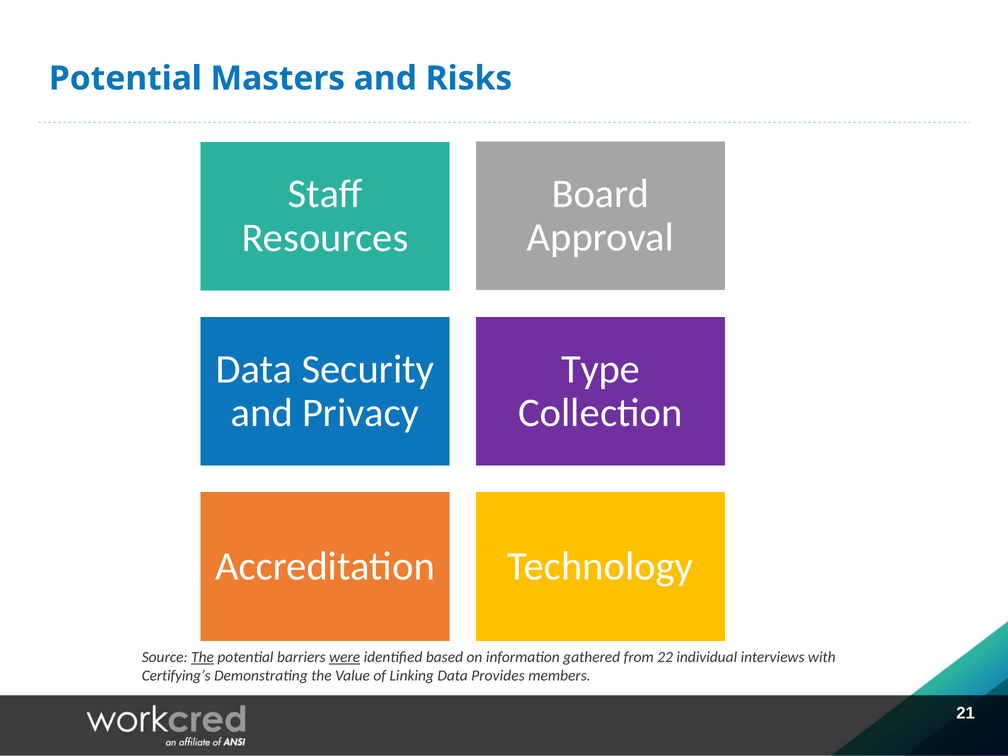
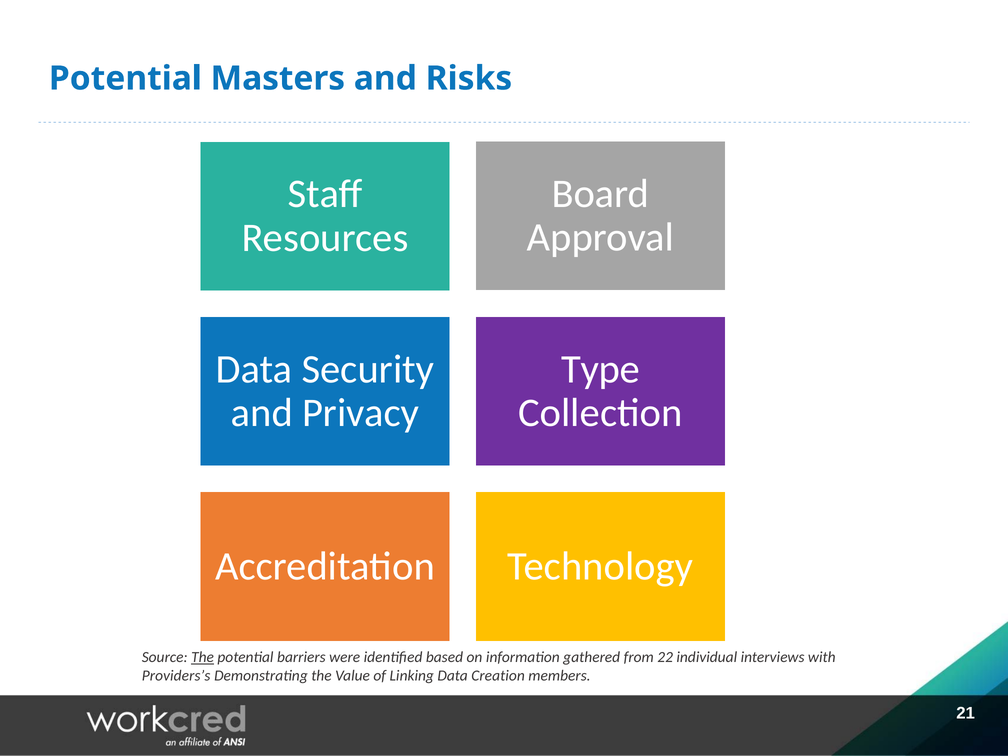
were underline: present -> none
Certifying’s: Certifying’s -> Providers’s
Provides: Provides -> Creation
